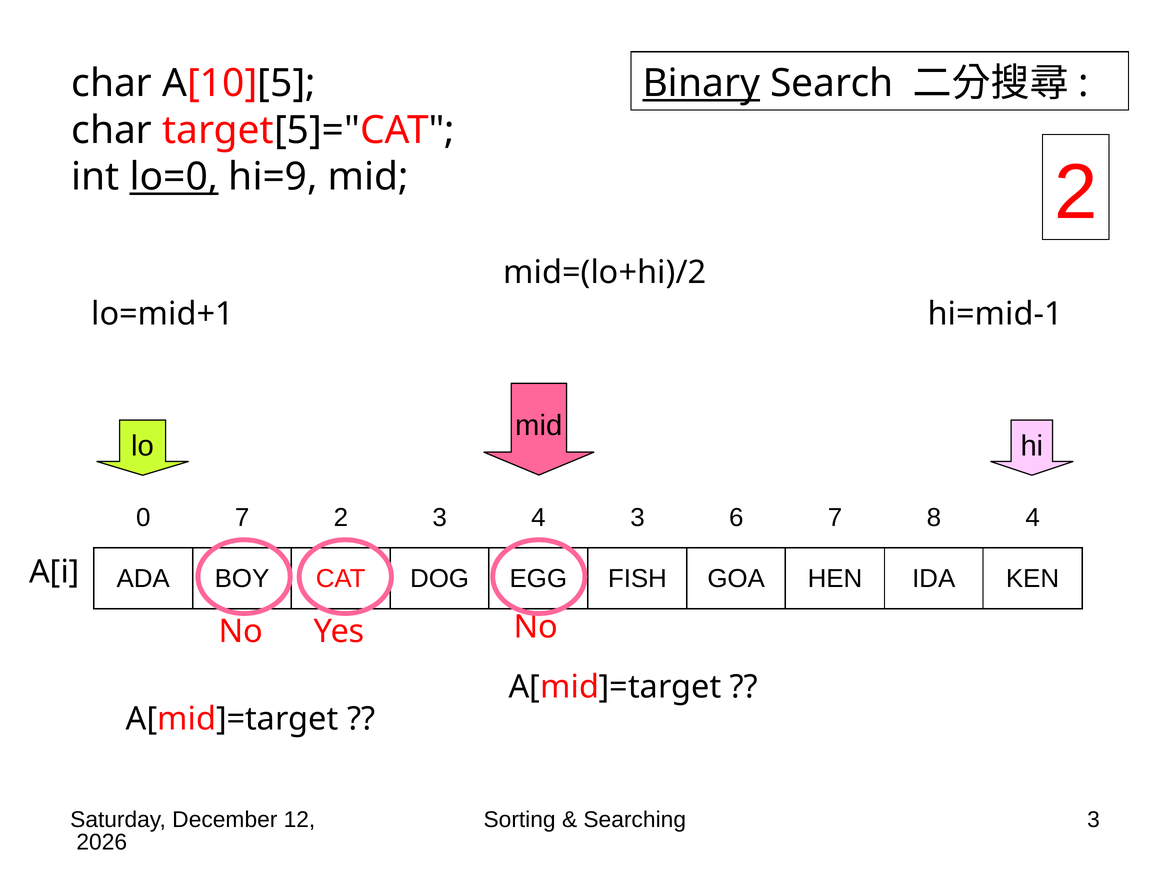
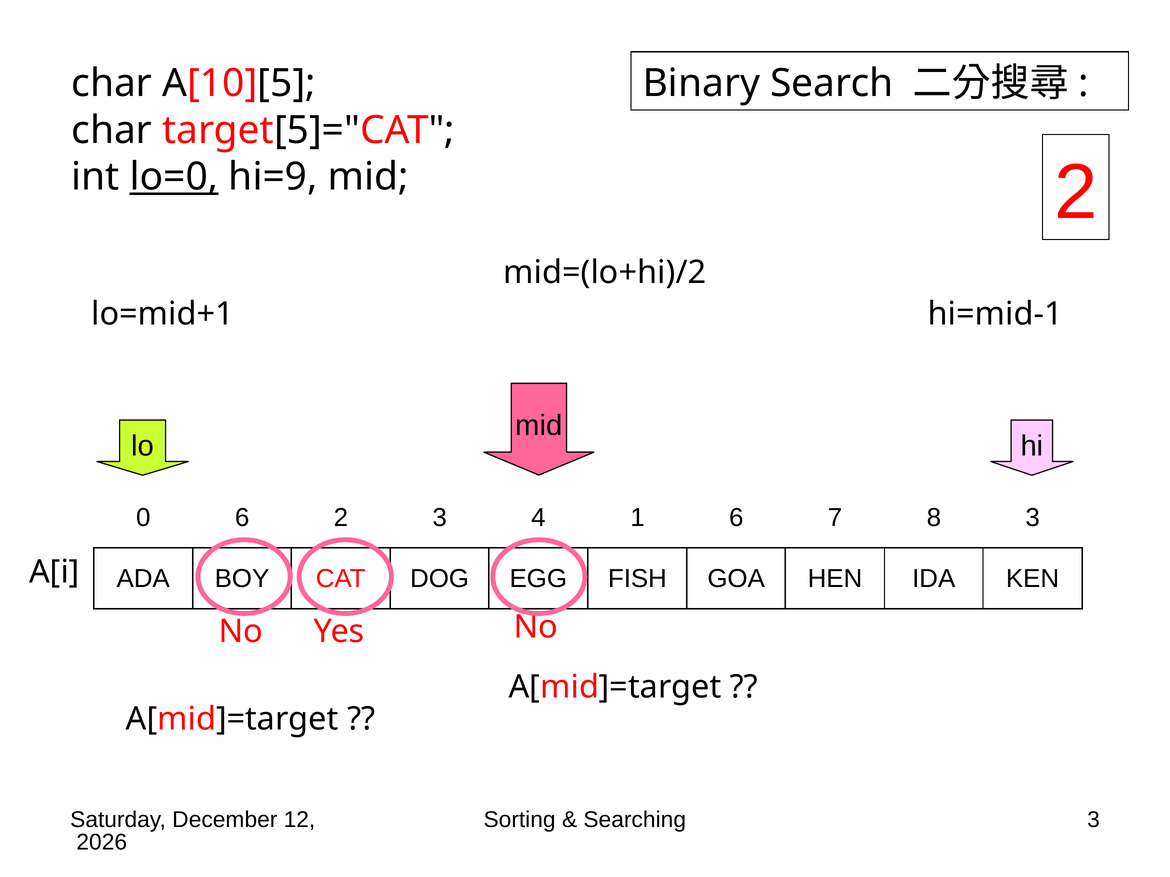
Binary underline: present -> none
0 7: 7 -> 6
4 3: 3 -> 1
8 4: 4 -> 3
